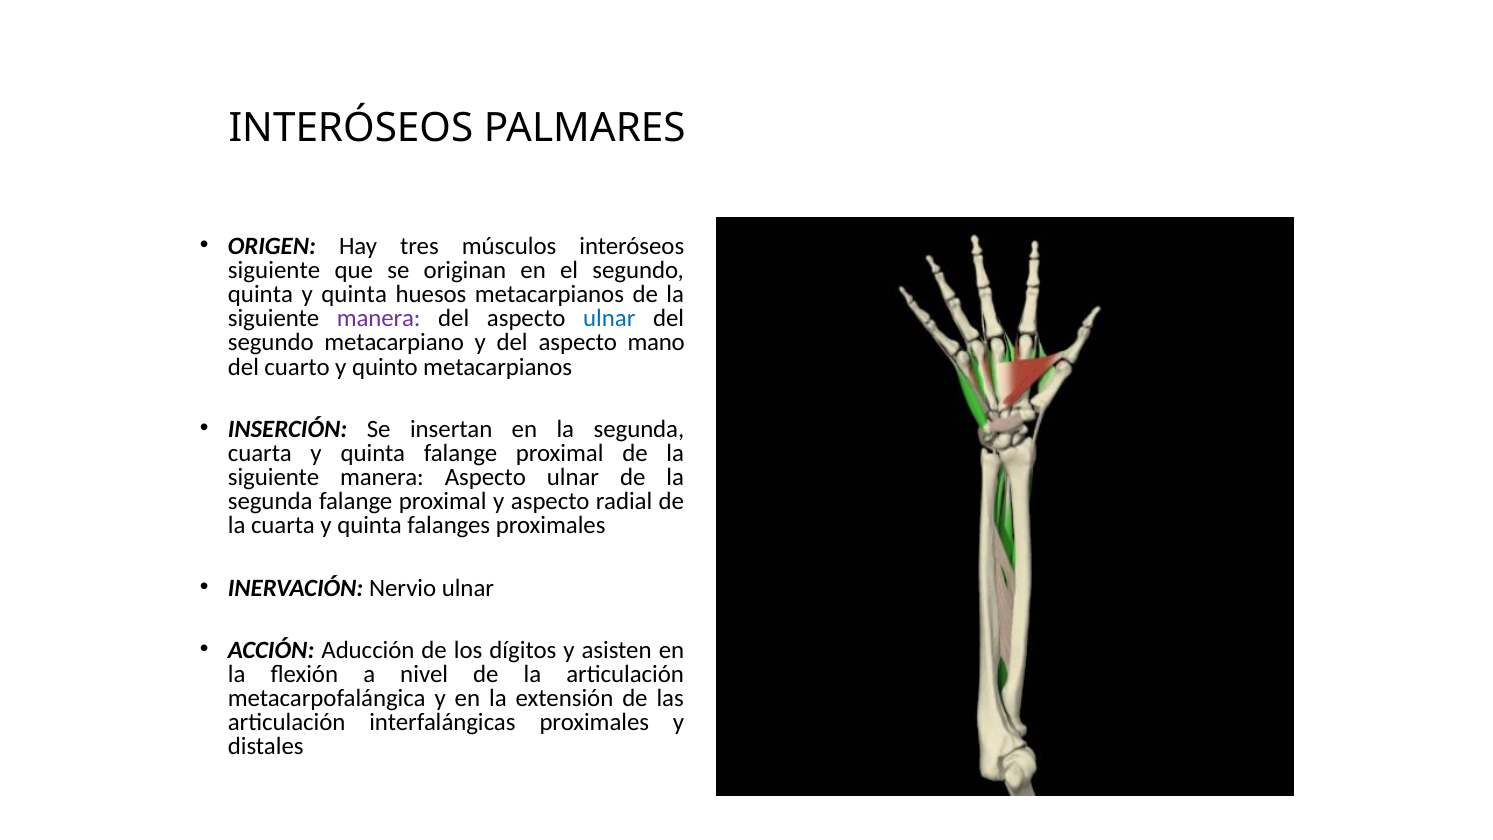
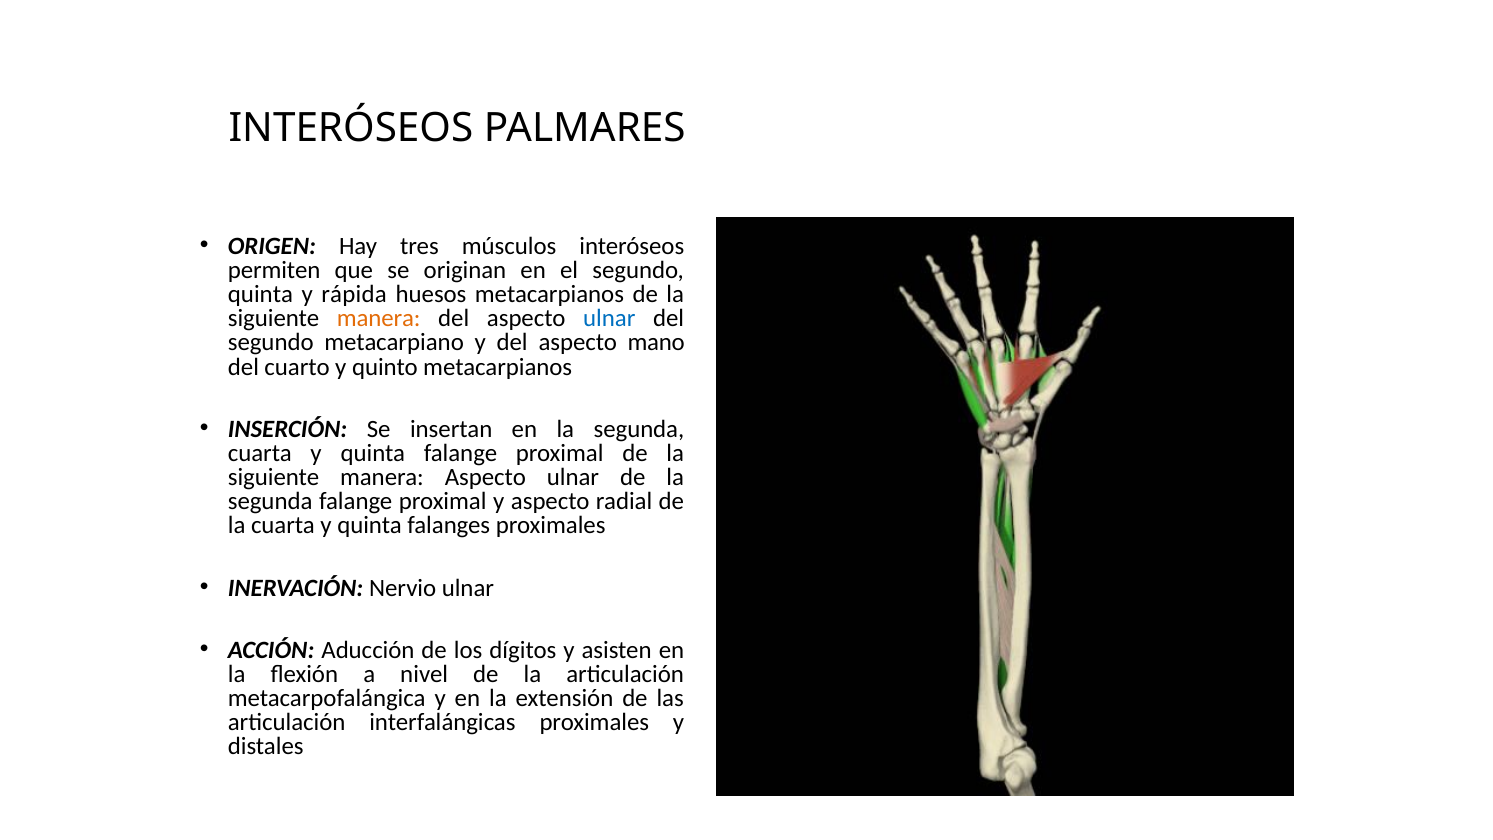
siguiente at (274, 270): siguiente -> permiten
quinta at (354, 294): quinta -> rápida
manera at (379, 318) colour: purple -> orange
